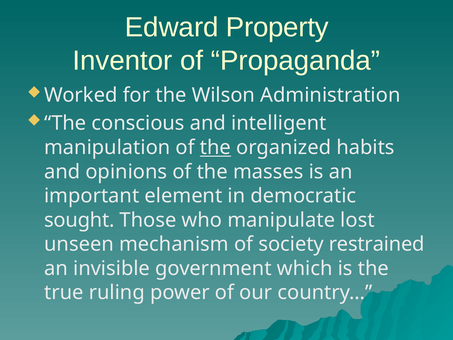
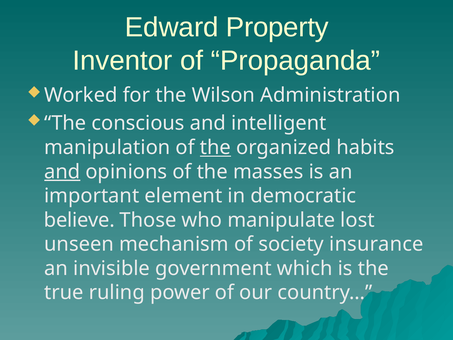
and at (62, 172) underline: none -> present
sought: sought -> believe
restrained: restrained -> insurance
